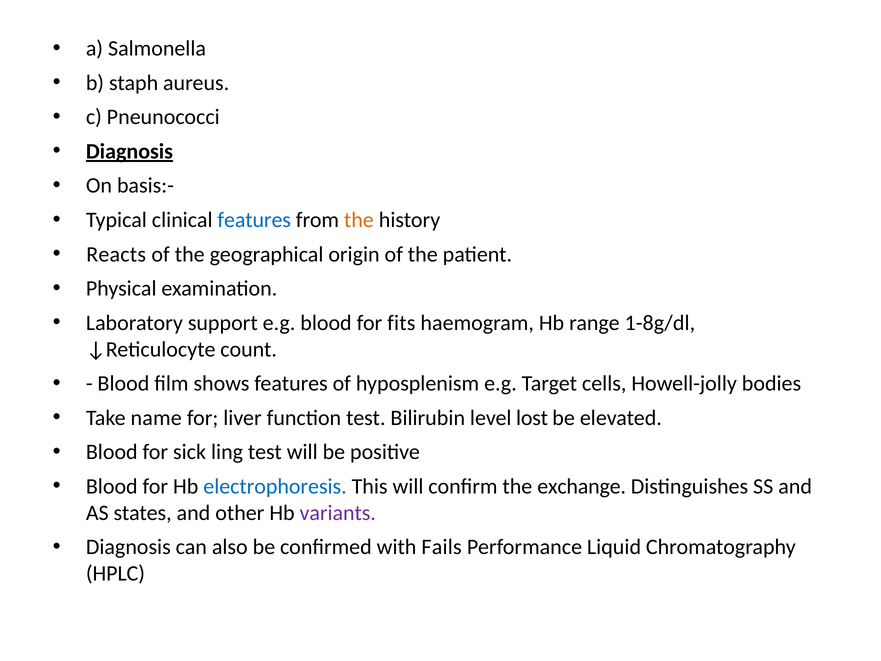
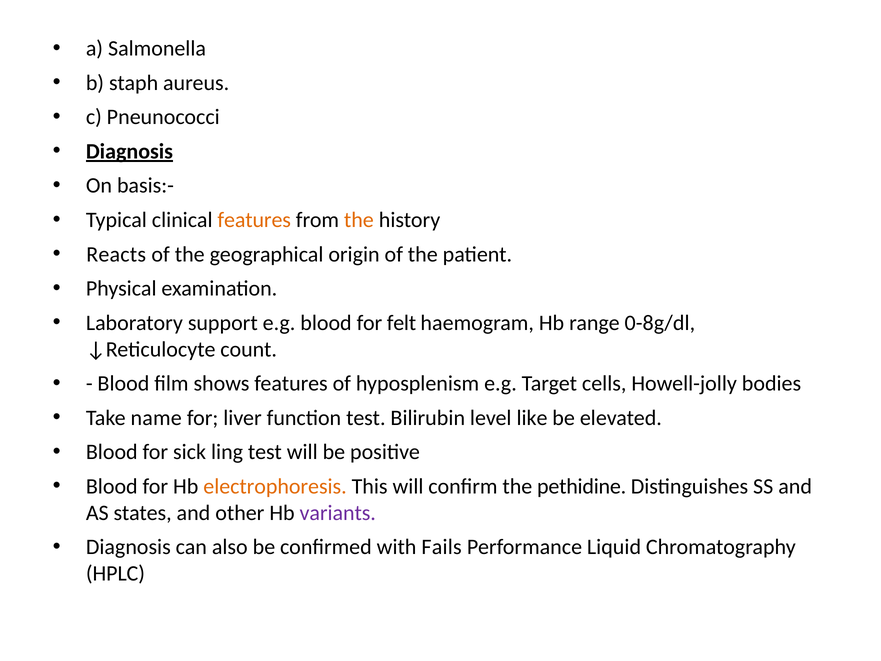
features at (254, 220) colour: blue -> orange
fits: fits -> felt
1-8g/dl: 1-8g/dl -> 0-8g/dl
lost: lost -> like
electrophoresis colour: blue -> orange
exchange: exchange -> pethidine
